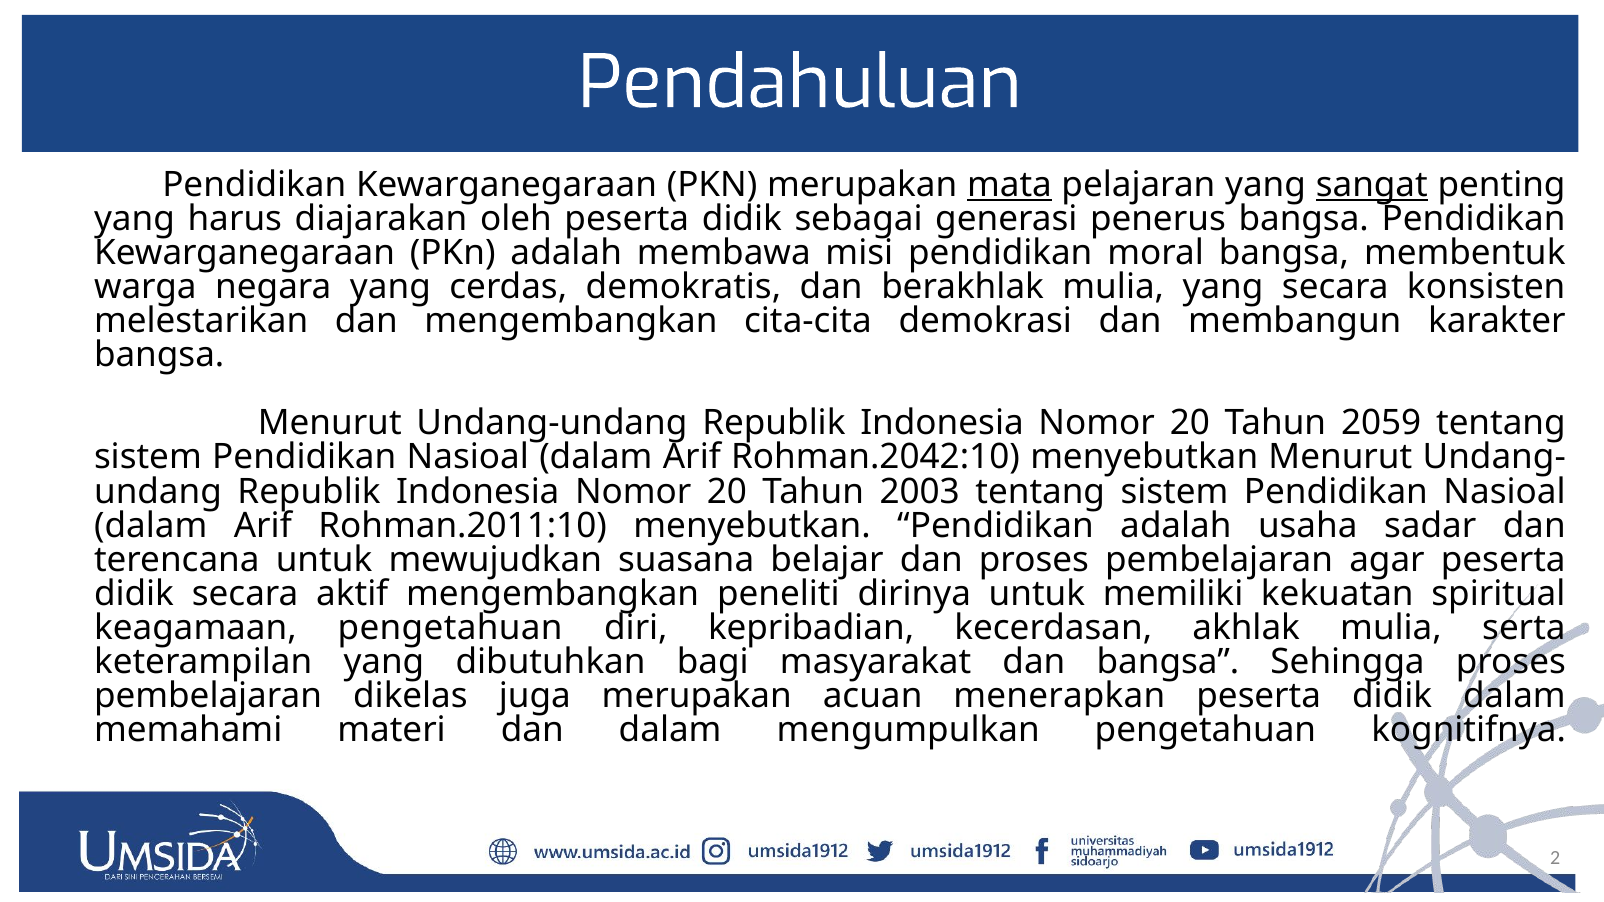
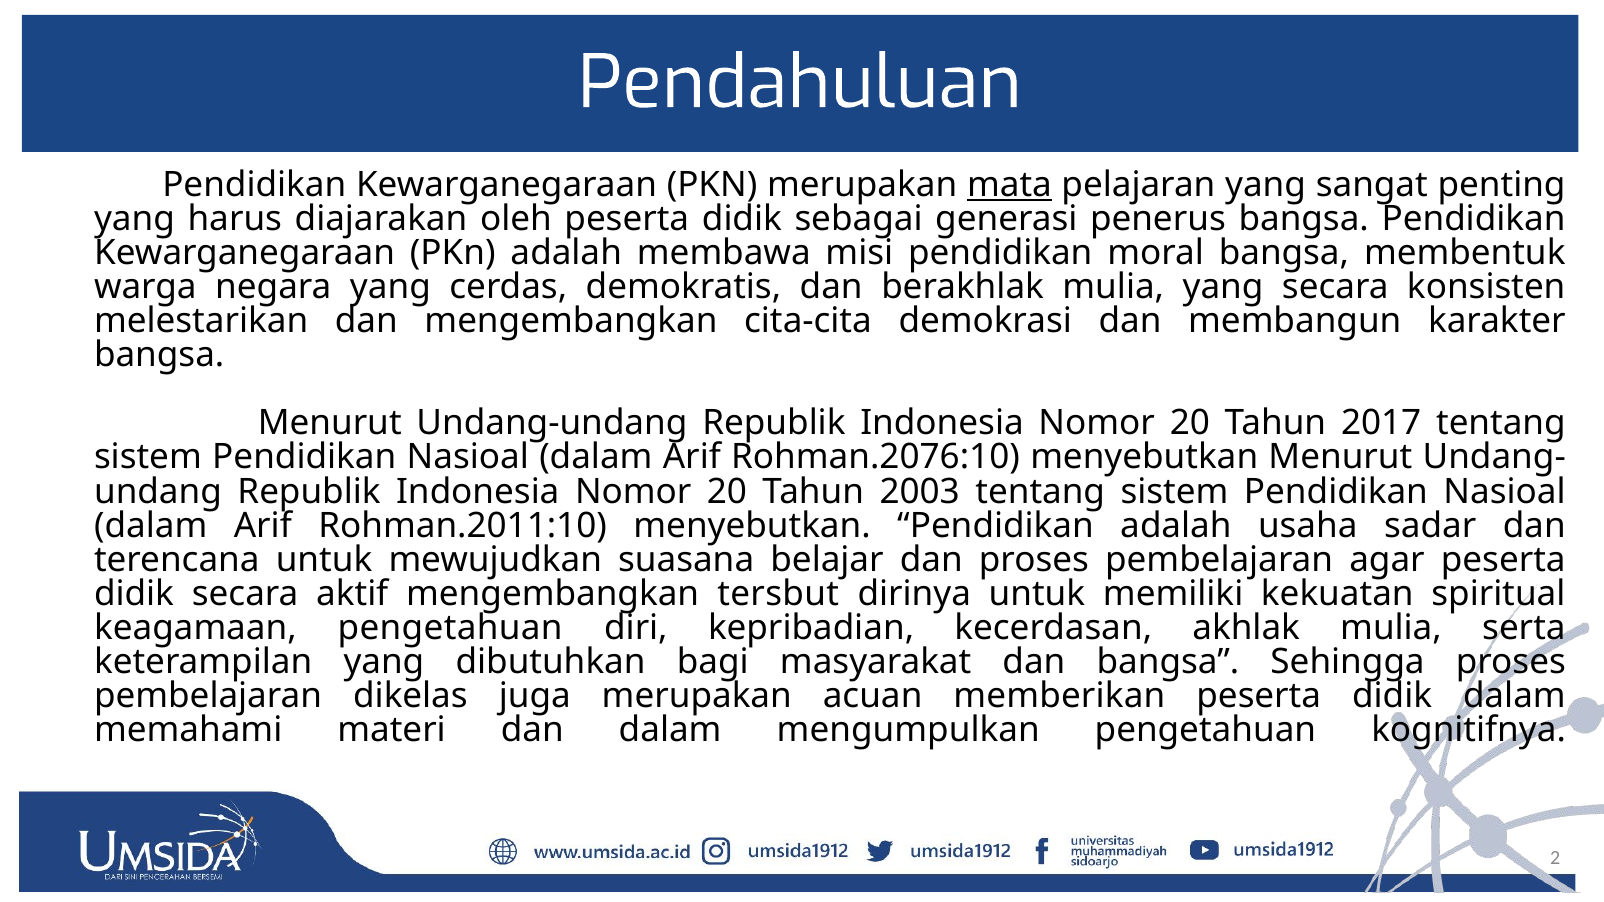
sangat underline: present -> none
2059: 2059 -> 2017
Rohman.2042:10: Rohman.2042:10 -> Rohman.2076:10
peneliti: peneliti -> tersbut
menerapkan: menerapkan -> memberikan
